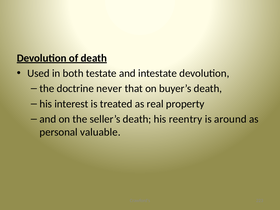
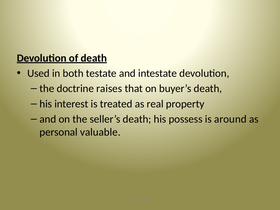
never: never -> raises
reentry: reentry -> possess
